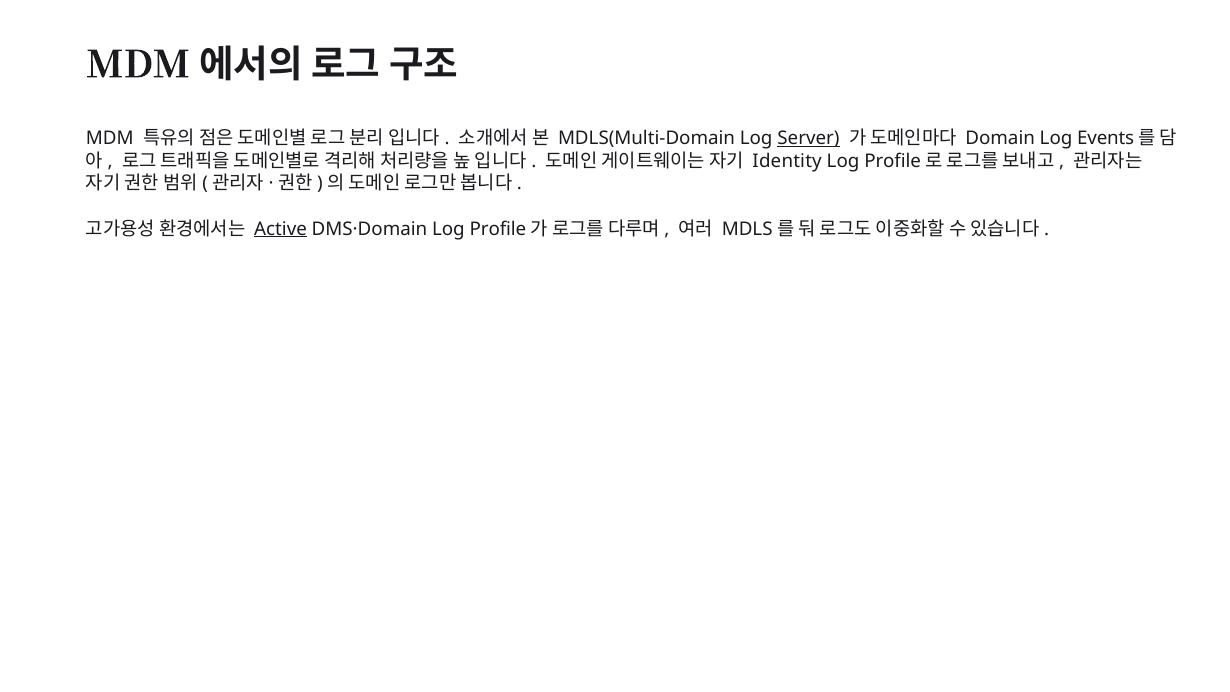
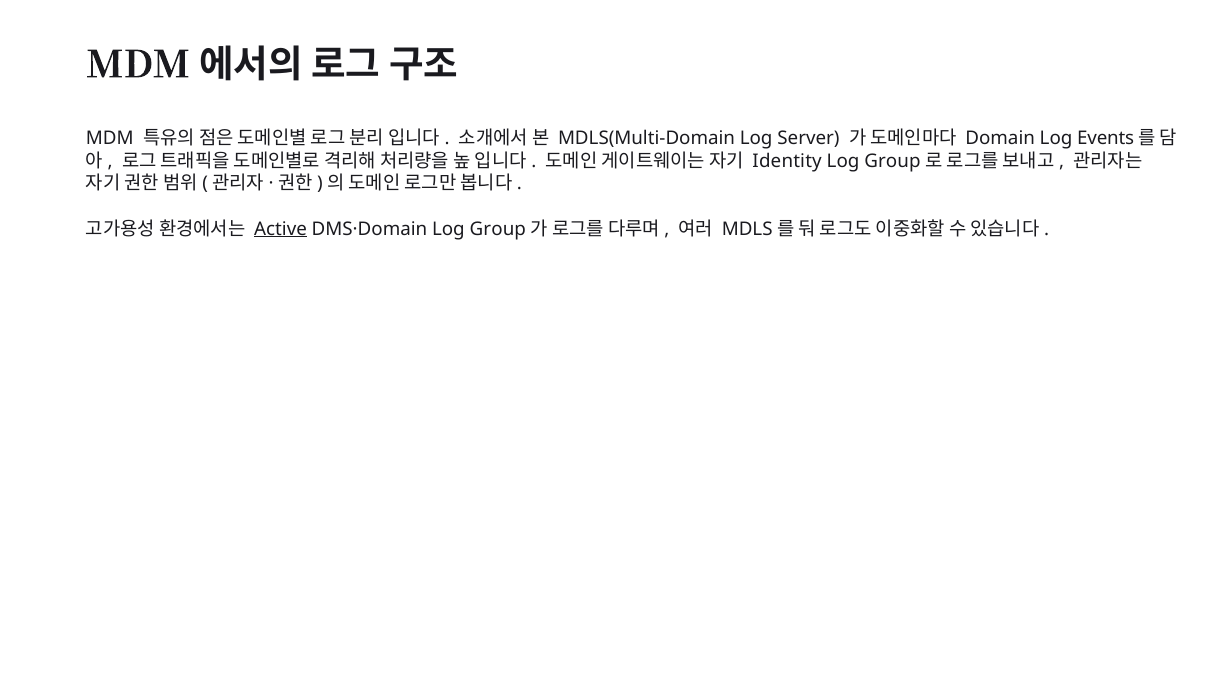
Server underline: present -> none
Profile at (893, 161): Profile -> Group
DMS·Domain Log Profile: Profile -> Group
